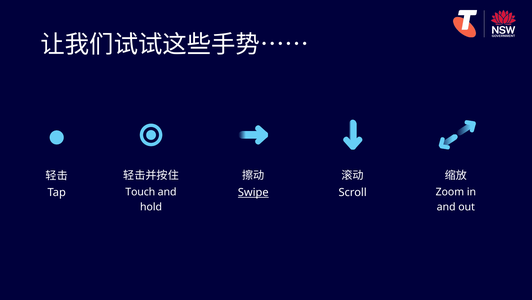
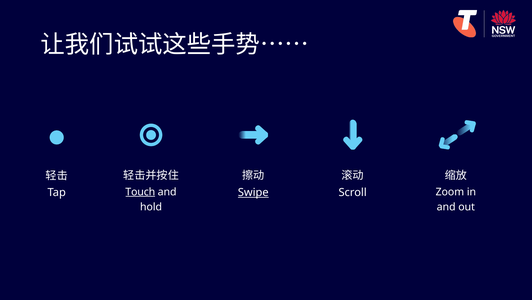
Touch underline: none -> present
